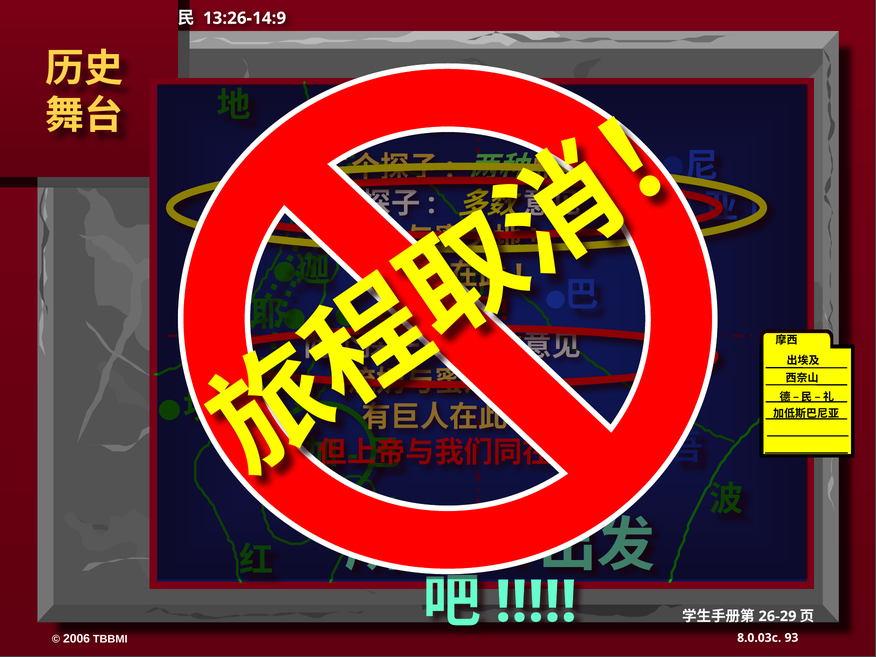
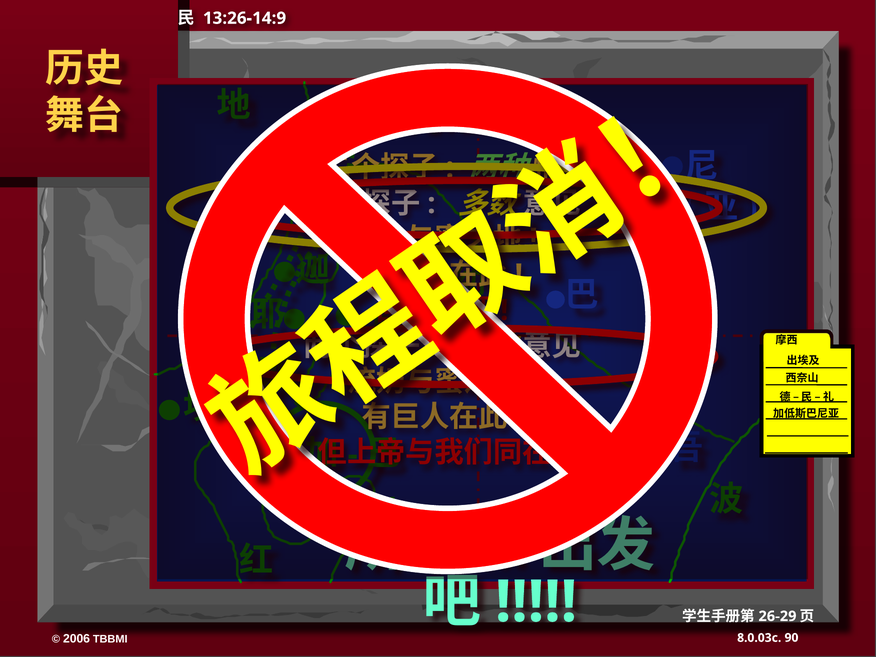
93: 93 -> 90
